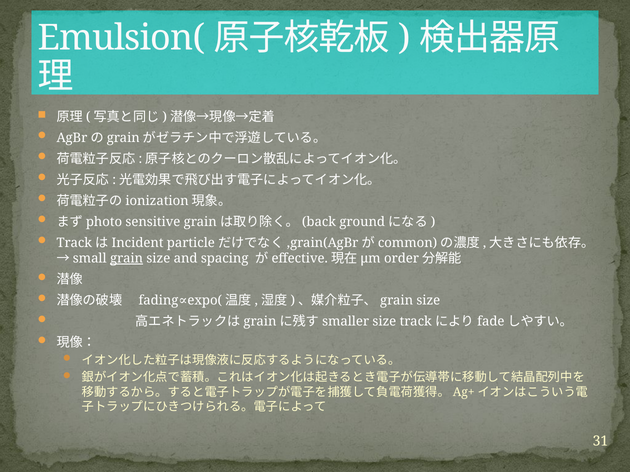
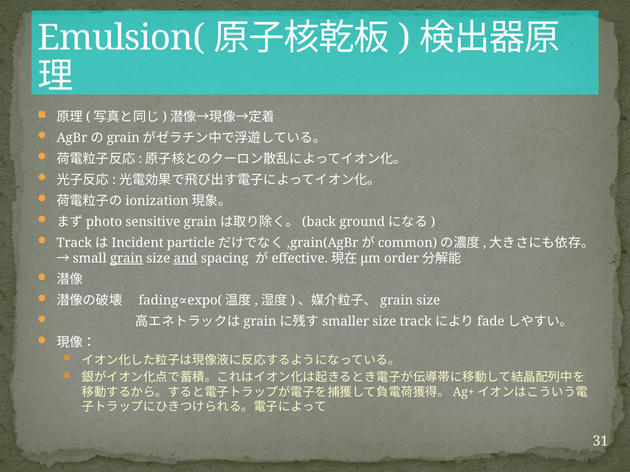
and underline: none -> present
